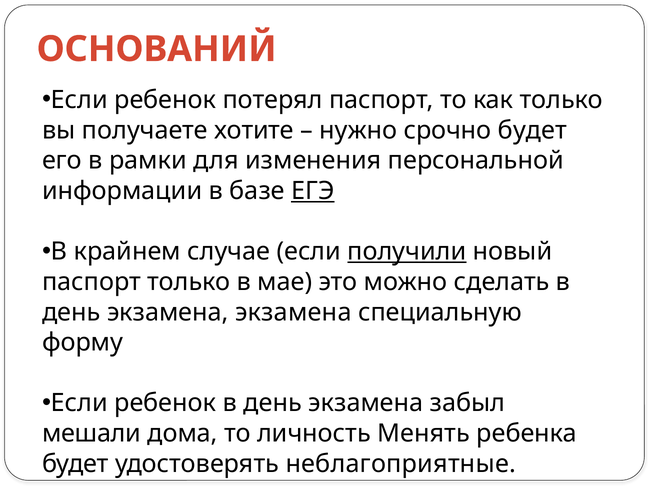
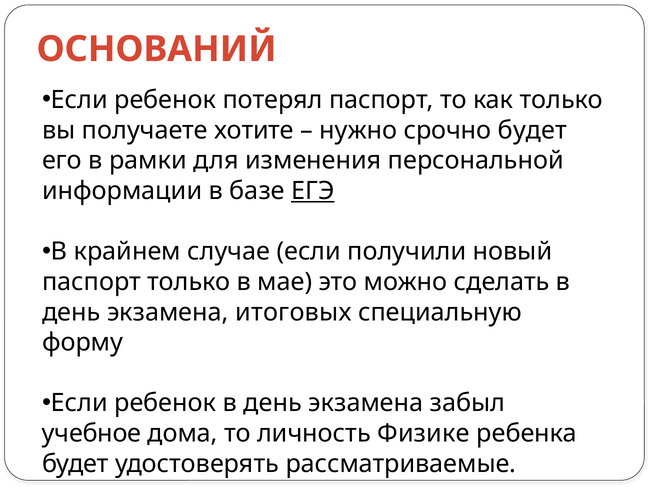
получили underline: present -> none
экзамена экзамена: экзамена -> итоговых
мешали: мешали -> учебное
Менять: Менять -> Физике
неблагоприятные: неблагоприятные -> рассматриваемые
